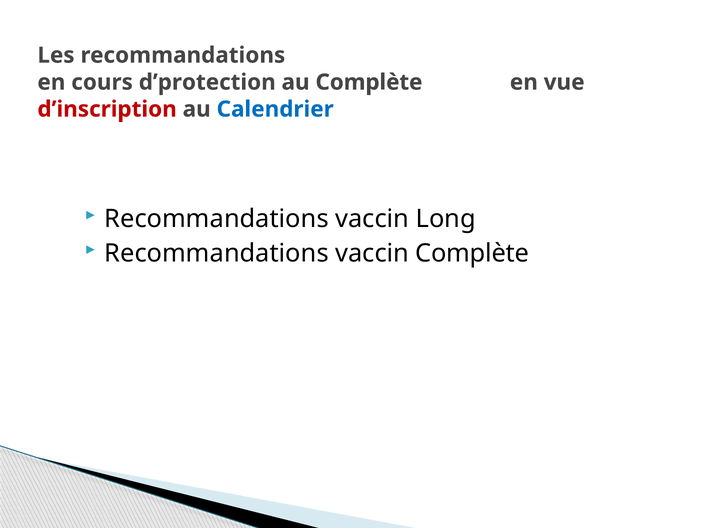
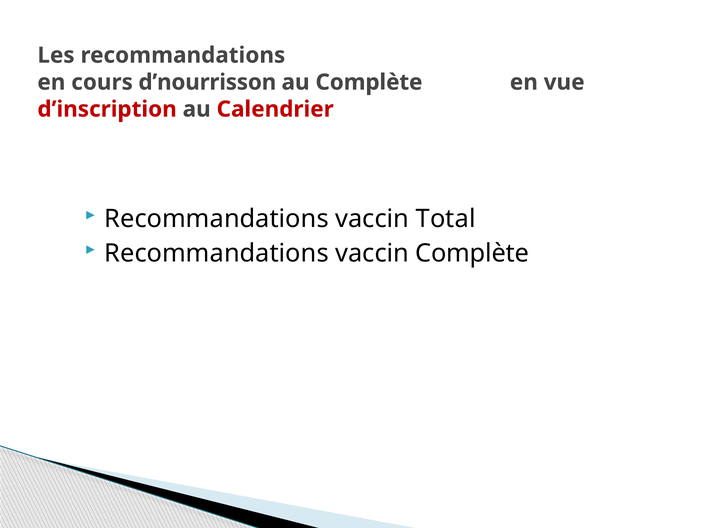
d’protection: d’protection -> d’nourrisson
Calendrier colour: blue -> red
Long: Long -> Total
